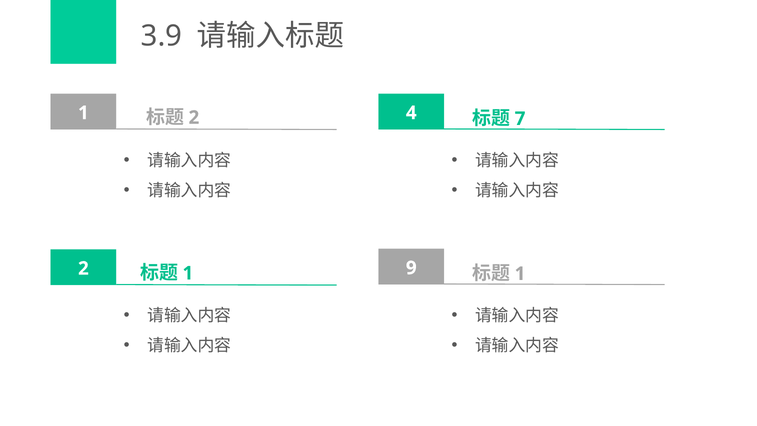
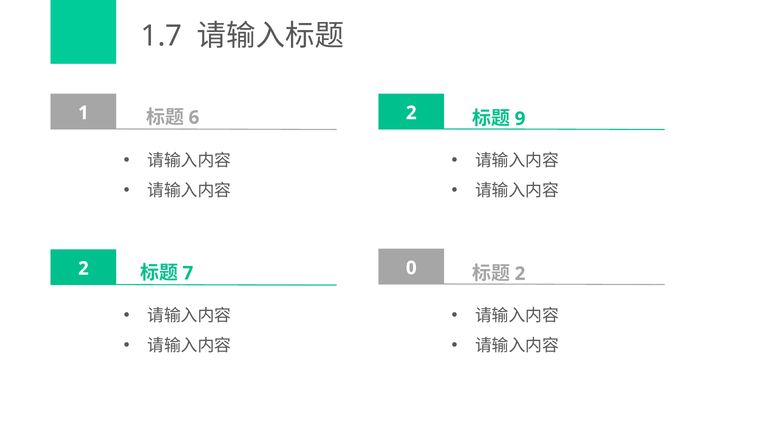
3.9: 3.9 -> 1.7
1 4: 4 -> 2
2 at (194, 118): 2 -> 6
7: 7 -> 9
9: 9 -> 0
1 at (188, 273): 1 -> 7
1 at (520, 274): 1 -> 2
